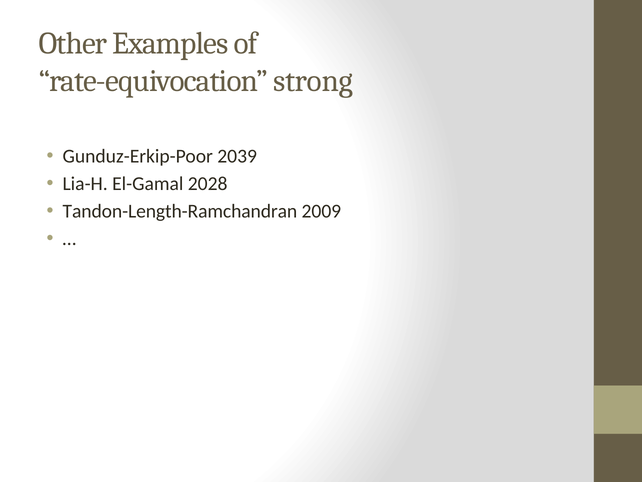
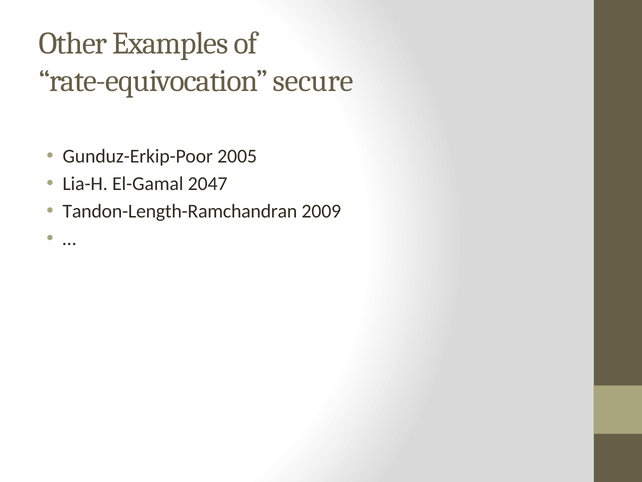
strong: strong -> secure
2039: 2039 -> 2005
2028: 2028 -> 2047
